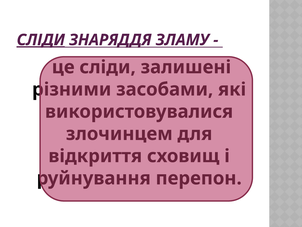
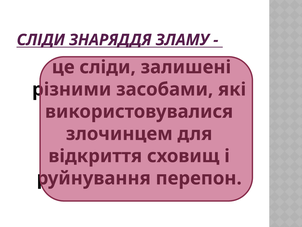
СЛІДИ at (41, 40) underline: present -> none
